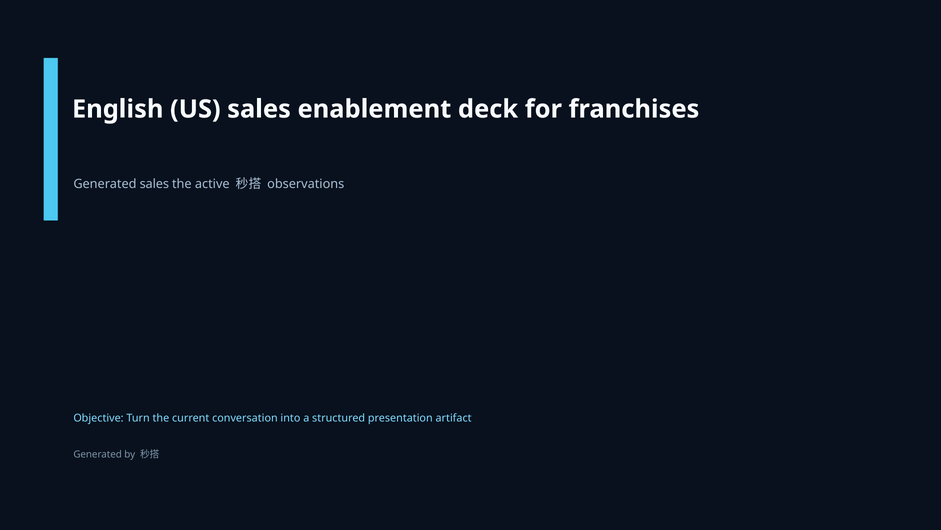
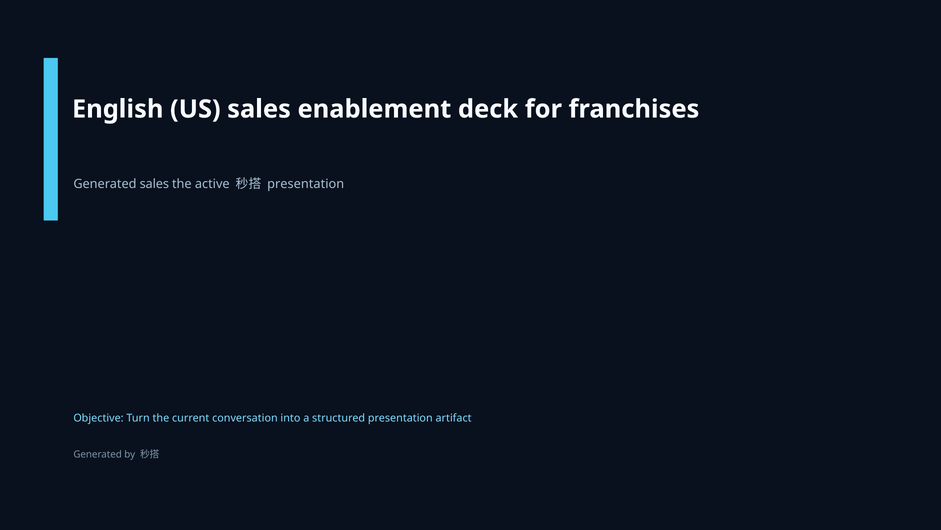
observations at (306, 184): observations -> presentation
